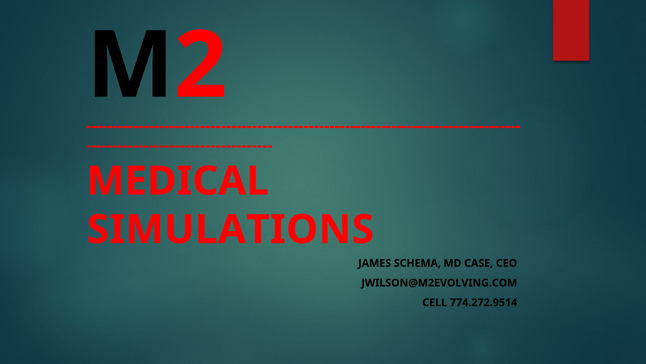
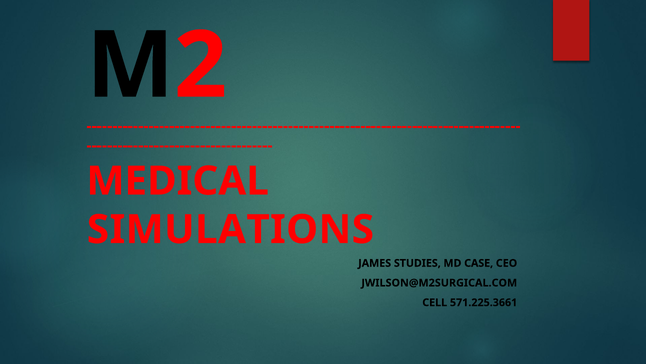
SCHEMA: SCHEMA -> STUDIES
JWILSON@M2EVOLVING.COM: JWILSON@M2EVOLVING.COM -> JWILSON@M2SURGICAL.COM
774.272.9514: 774.272.9514 -> 571.225.3661
